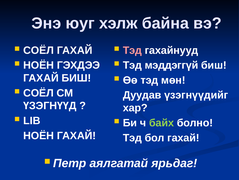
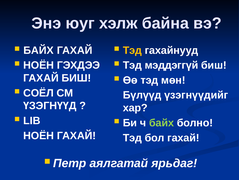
СОЁЛ at (39, 50): СОЁЛ -> БАЙХ
Тэд at (132, 50) colour: pink -> yellow
Дуудав: Дуудав -> Бүлүүд
